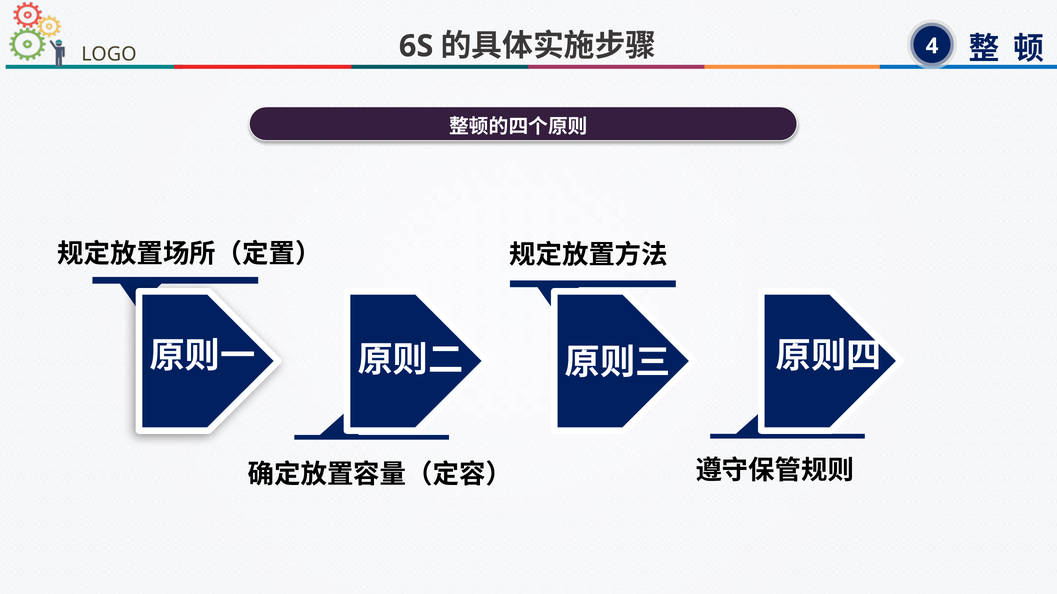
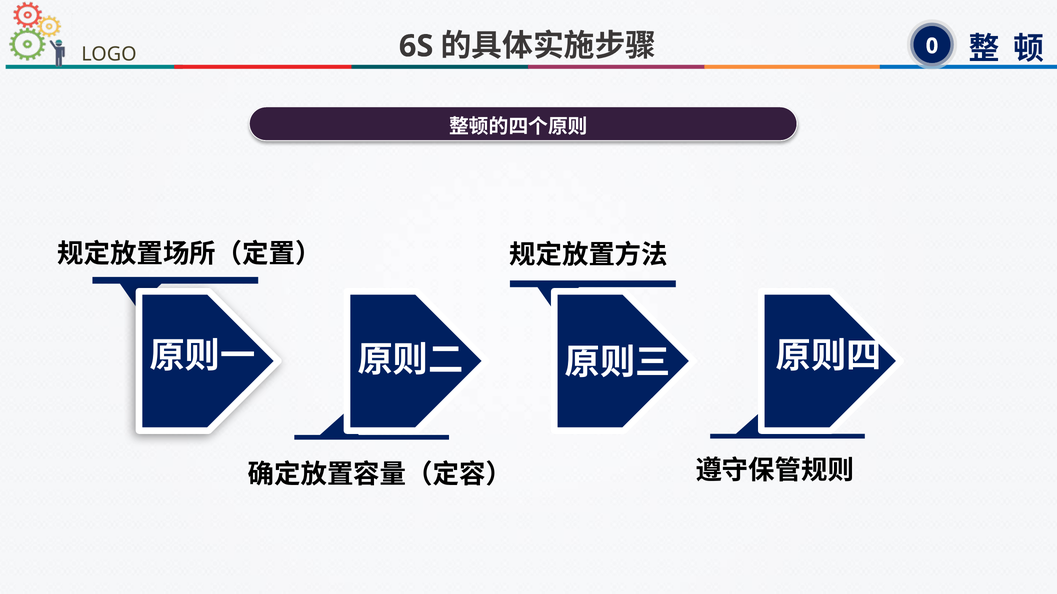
4: 4 -> 0
